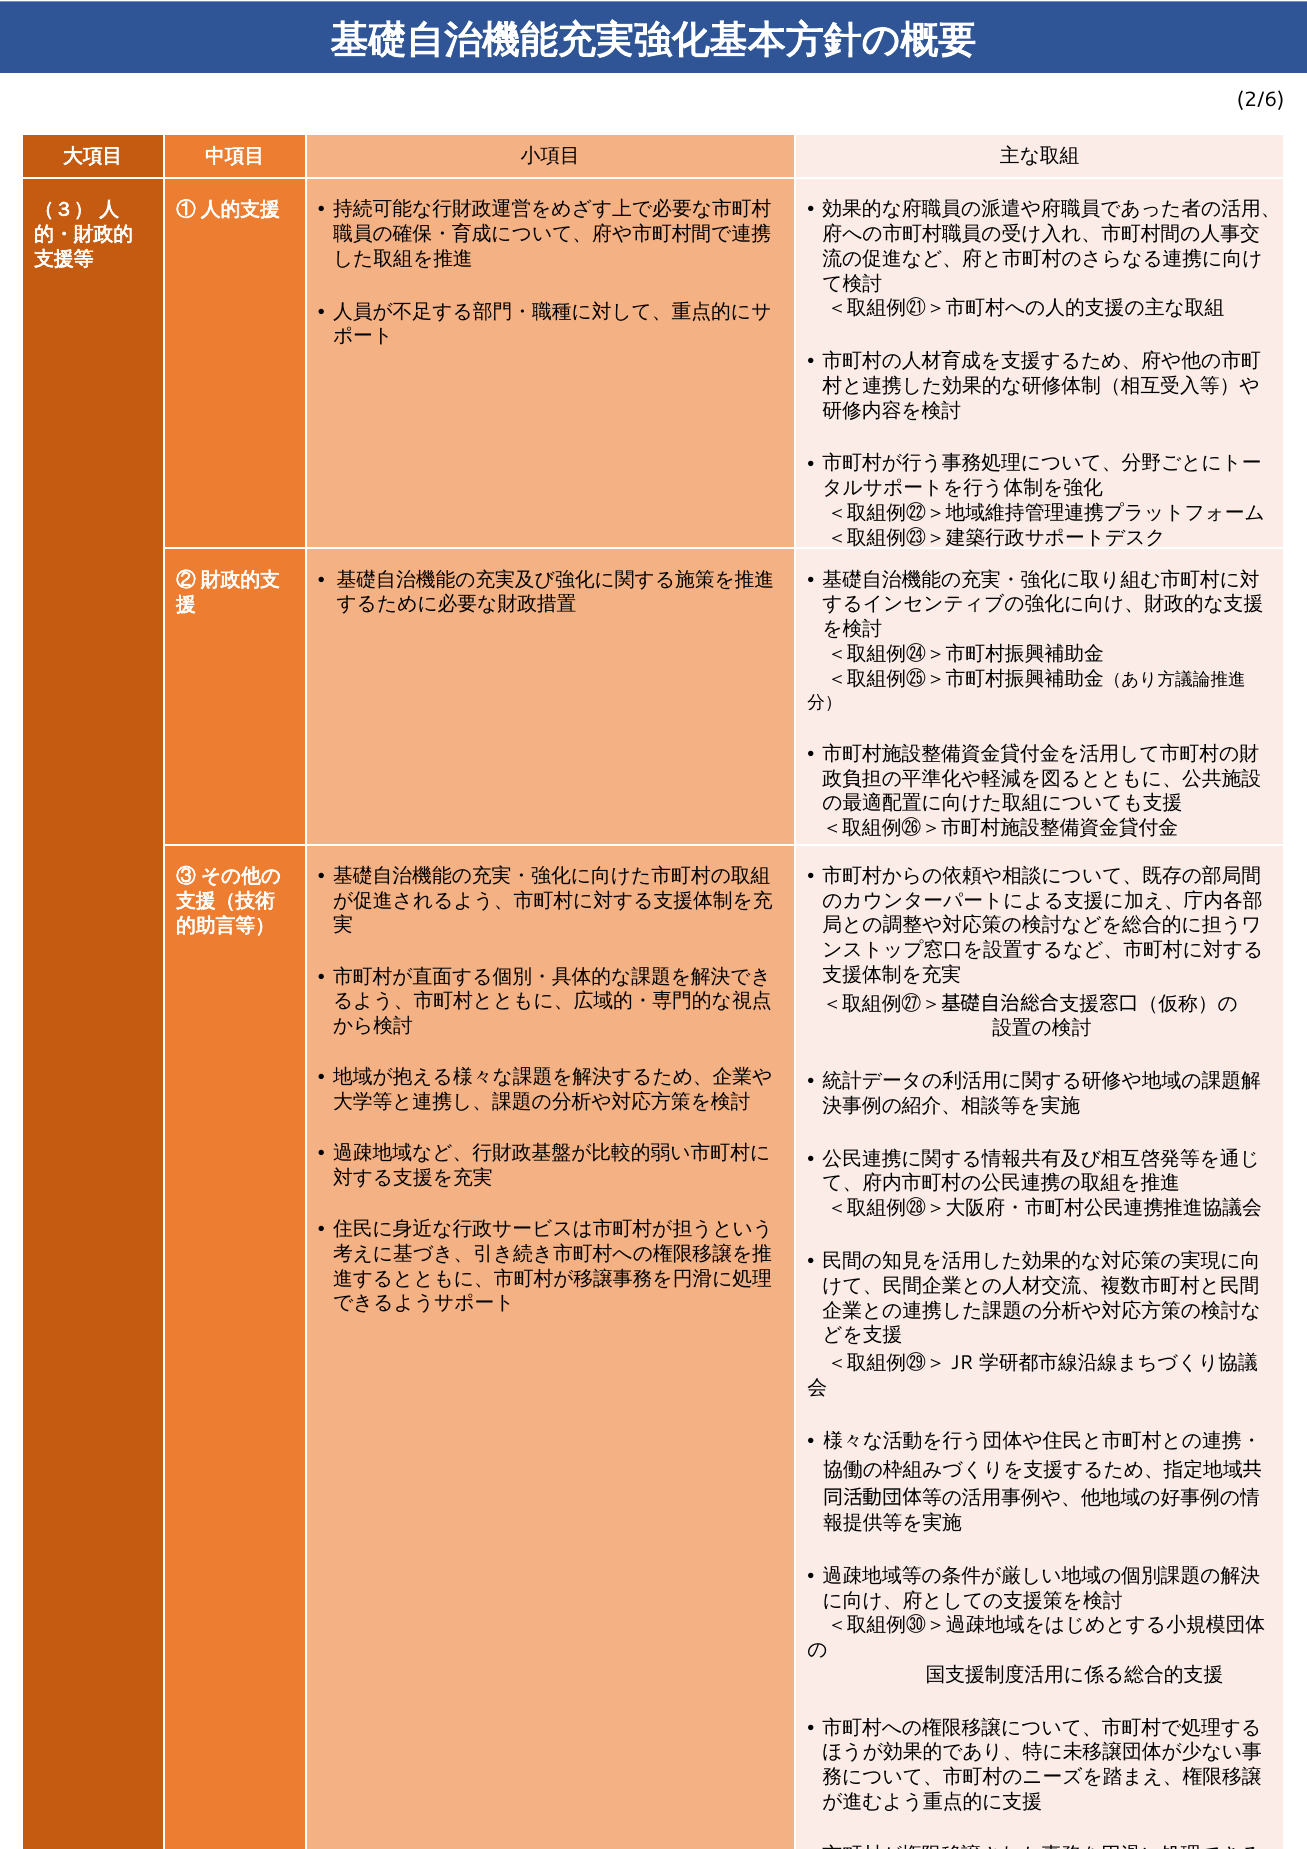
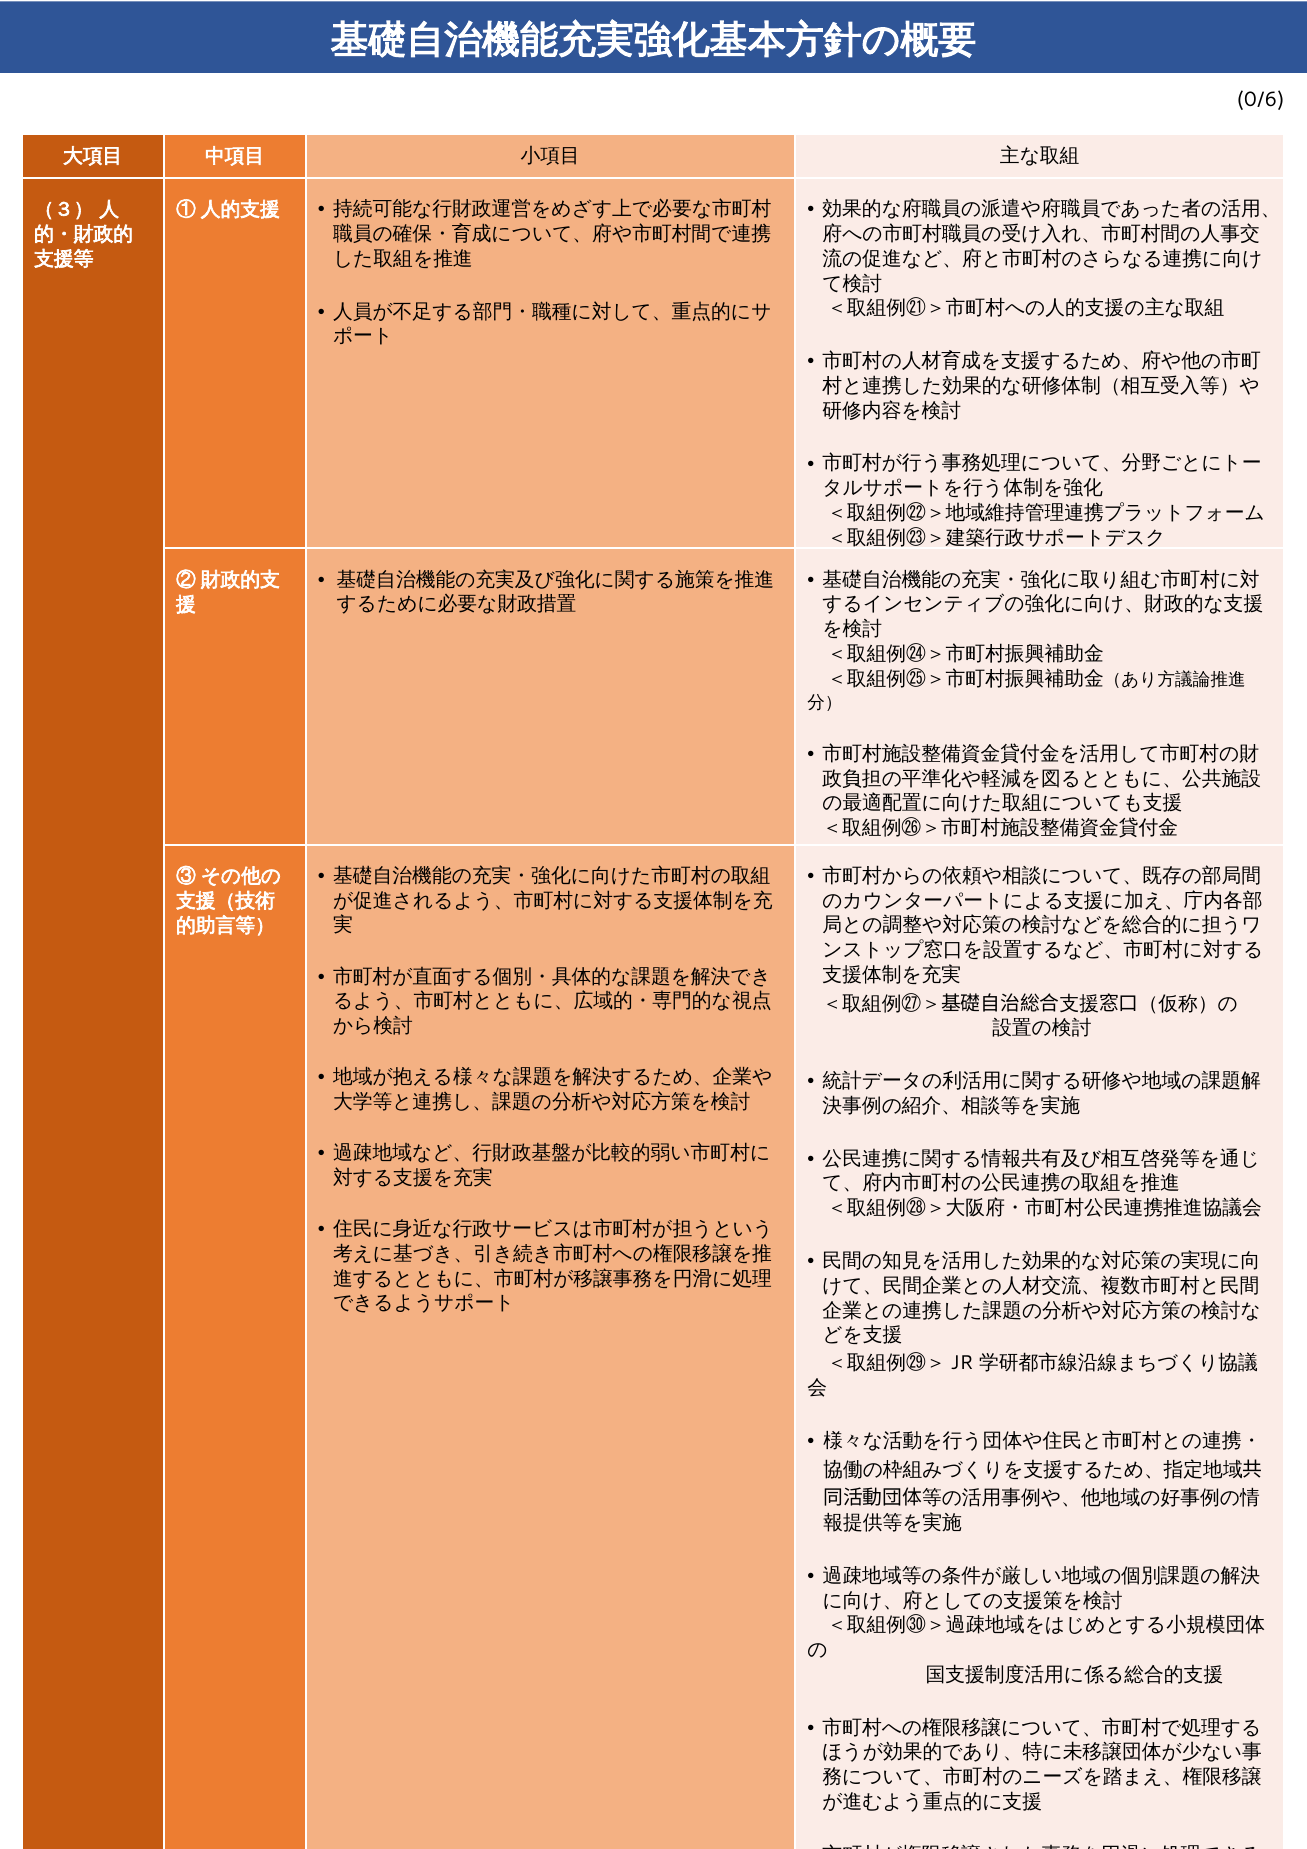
2/6: 2/6 -> 0/6
